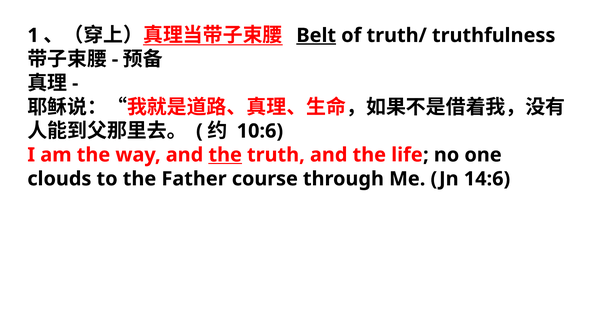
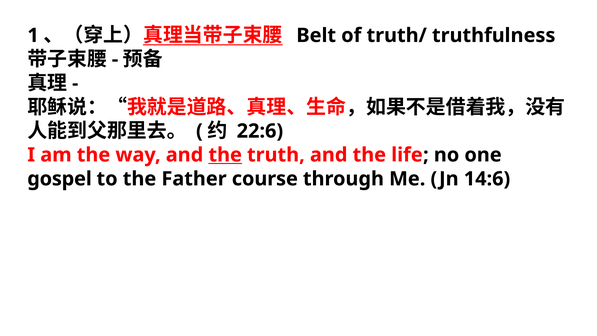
Belt underline: present -> none
10:6: 10:6 -> 22:6
clouds: clouds -> gospel
